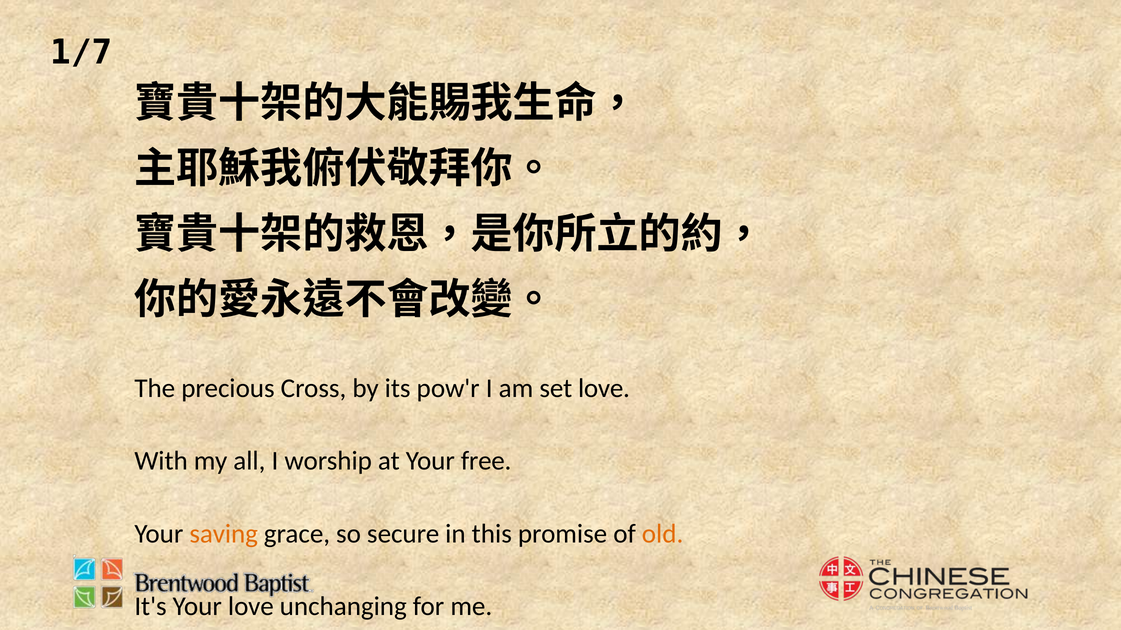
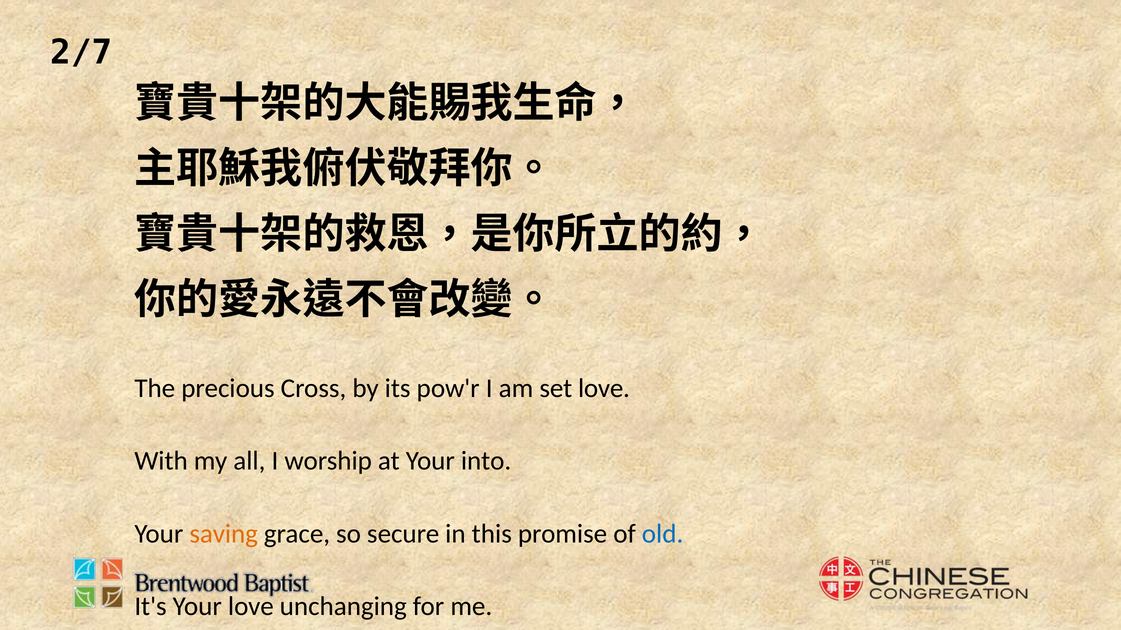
1/7: 1/7 -> 2/7
free: free -> into
old colour: orange -> blue
